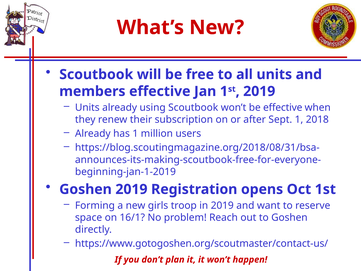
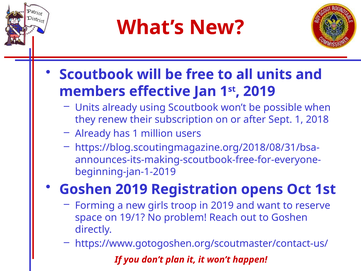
be effective: effective -> possible
16/1: 16/1 -> 19/1
